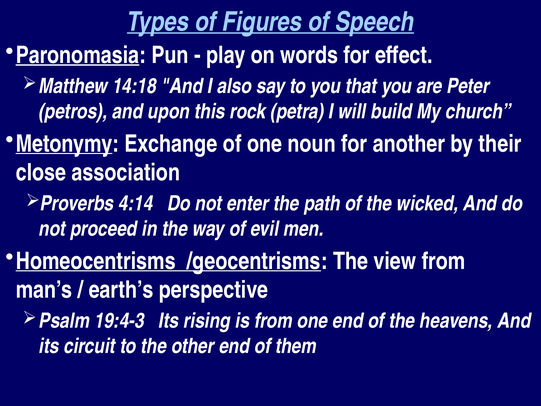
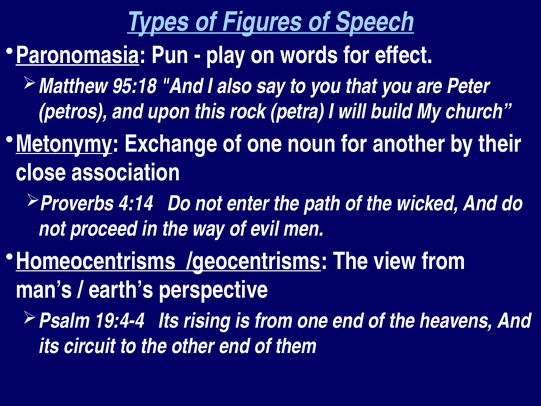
14:18: 14:18 -> 95:18
19:4-3: 19:4-3 -> 19:4-4
